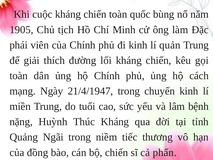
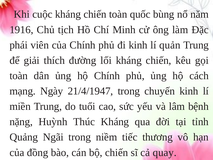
1905: 1905 -> 1916
phấn: phấn -> quay
